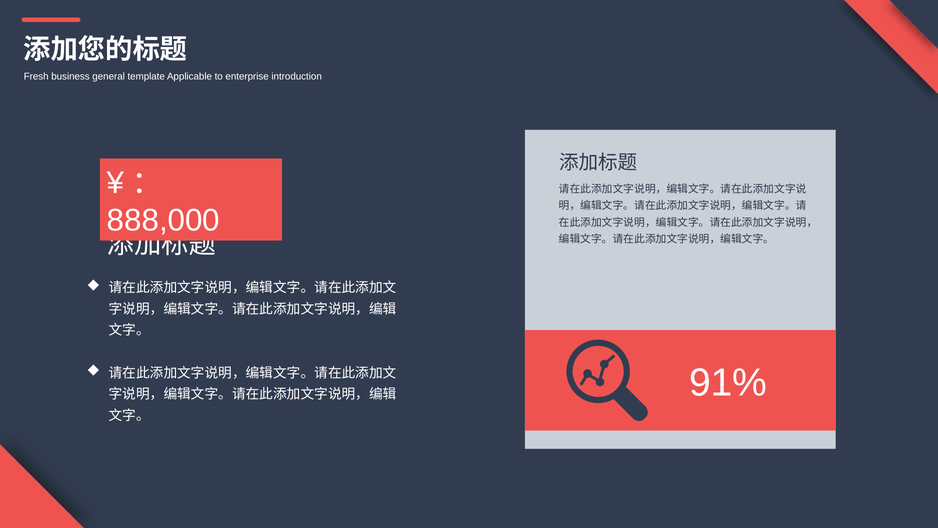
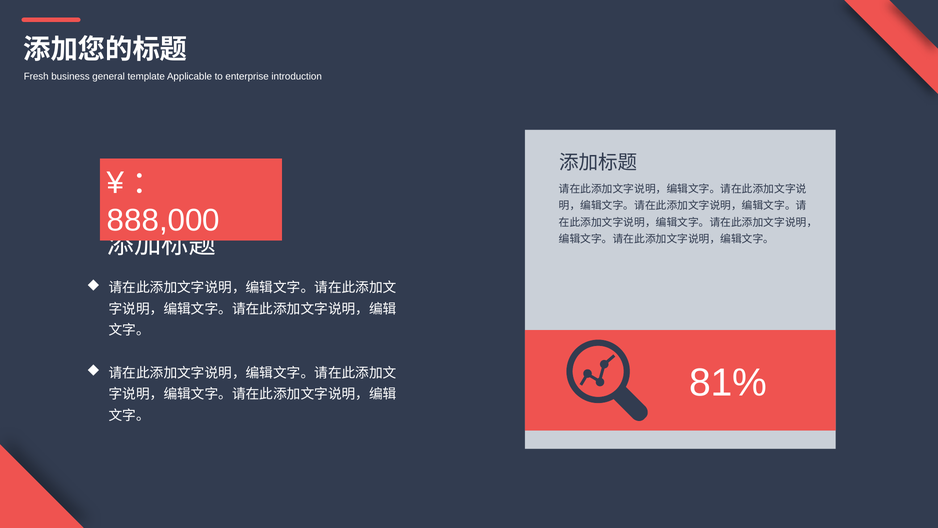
91%: 91% -> 81%
